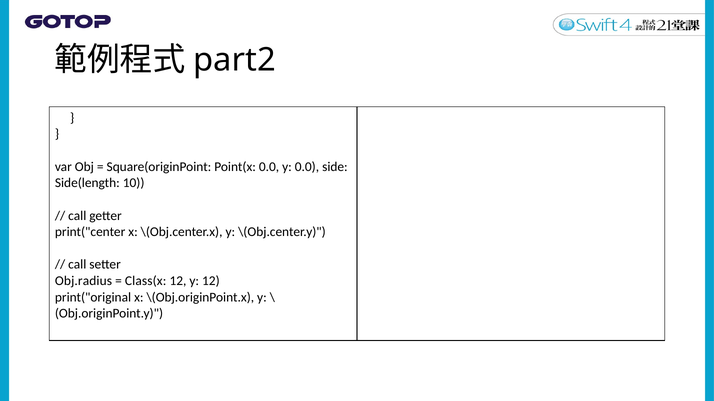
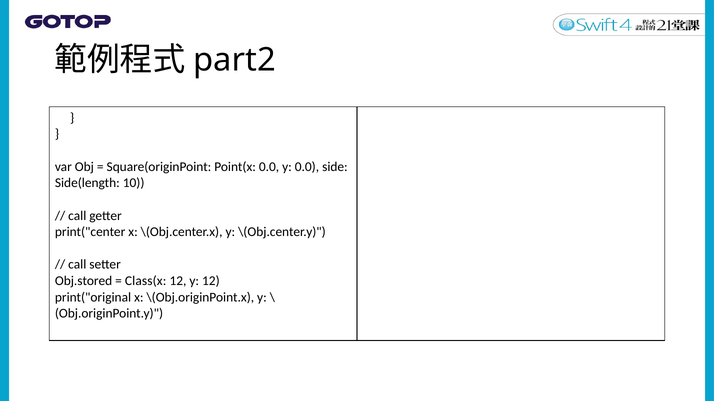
Obj.radius: Obj.radius -> Obj.stored
